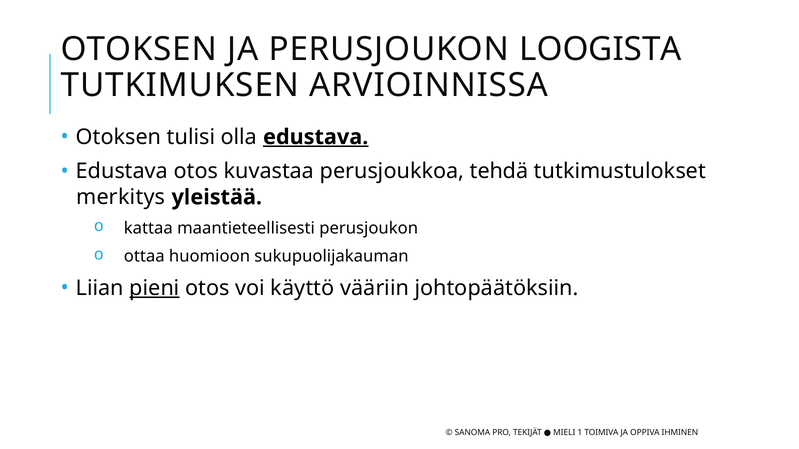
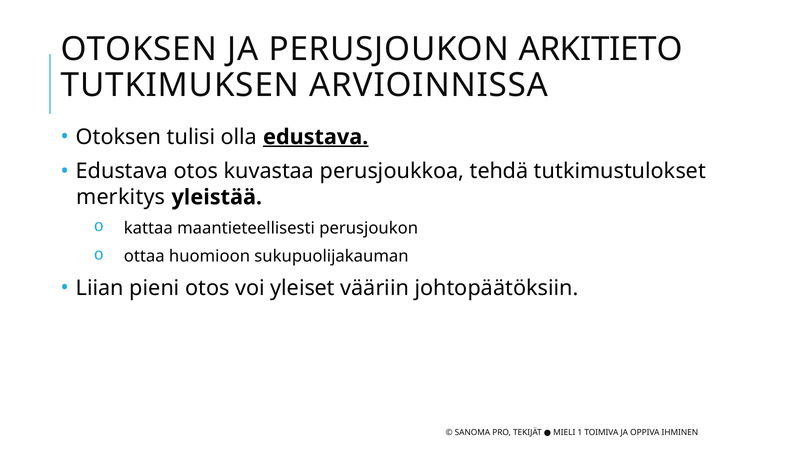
LOOGISTA: LOOGISTA -> ARKITIETO
pieni underline: present -> none
käyttö: käyttö -> yleiset
